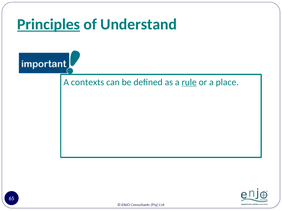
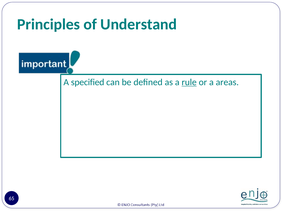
Principles underline: present -> none
contexts: contexts -> specified
place: place -> areas
